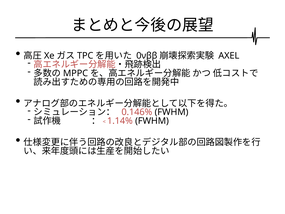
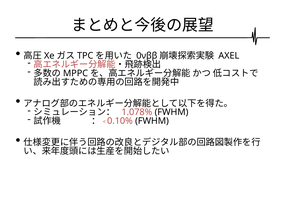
0.146%: 0.146% -> 1.078%
1.14%: 1.14% -> 0.10%
